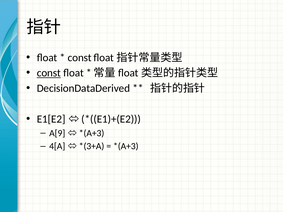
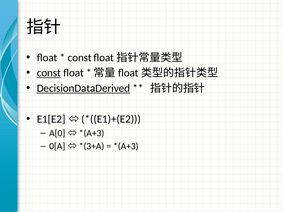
DecisionDataDerived underline: none -> present
A[9: A[9 -> A[0
4[A: 4[A -> 0[A
